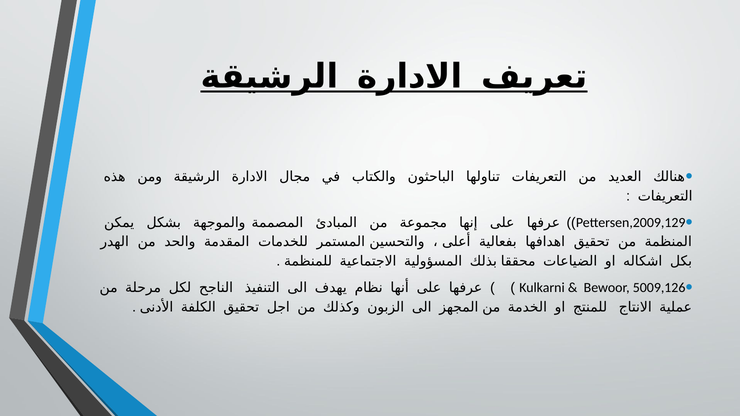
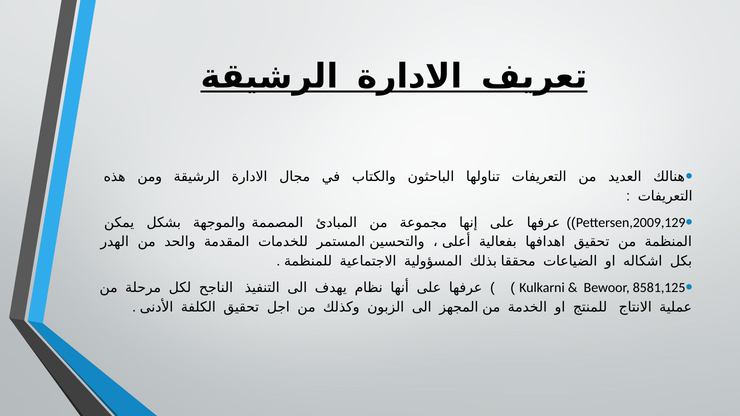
5009,126: 5009,126 -> 8581,125
